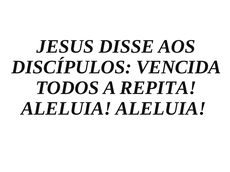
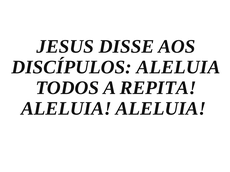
DISCÍPULOS VENCIDA: VENCIDA -> ALELUIA
